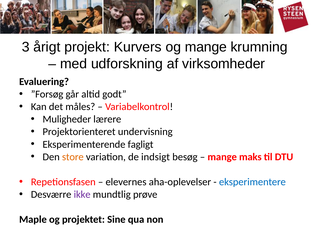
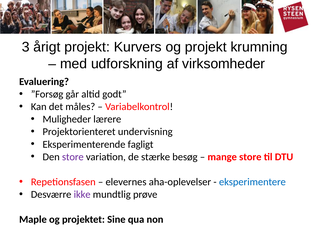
og mange: mange -> projekt
store at (73, 157) colour: orange -> purple
indsigt: indsigt -> stærke
mange maks: maks -> store
